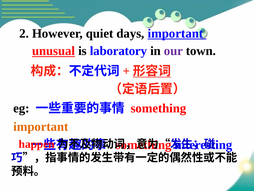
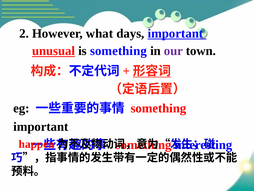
quiet: quiet -> what
is laboratory: laboratory -> something
important at (41, 126) colour: orange -> black
